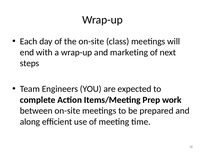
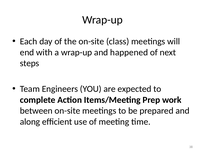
marketing: marketing -> happened
